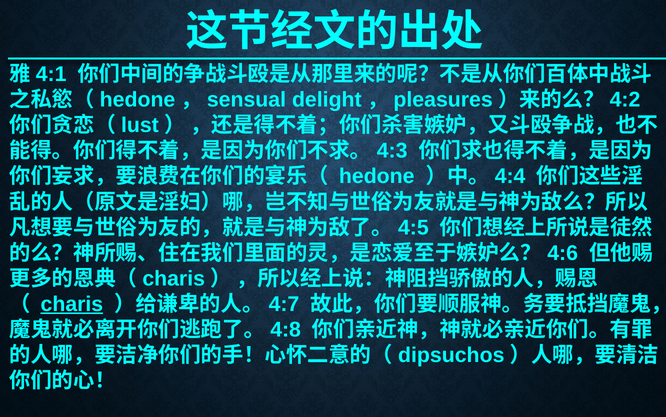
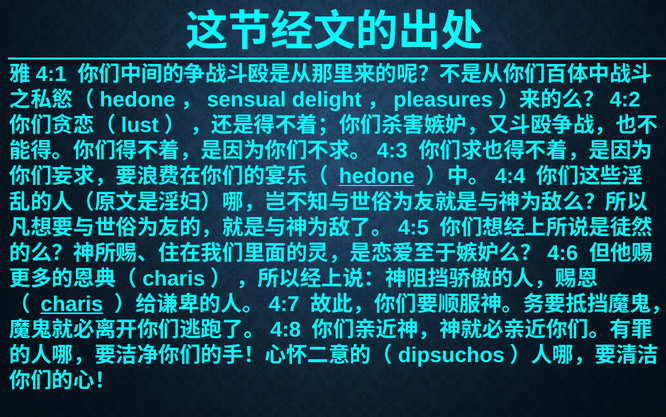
hedone underline: none -> present
